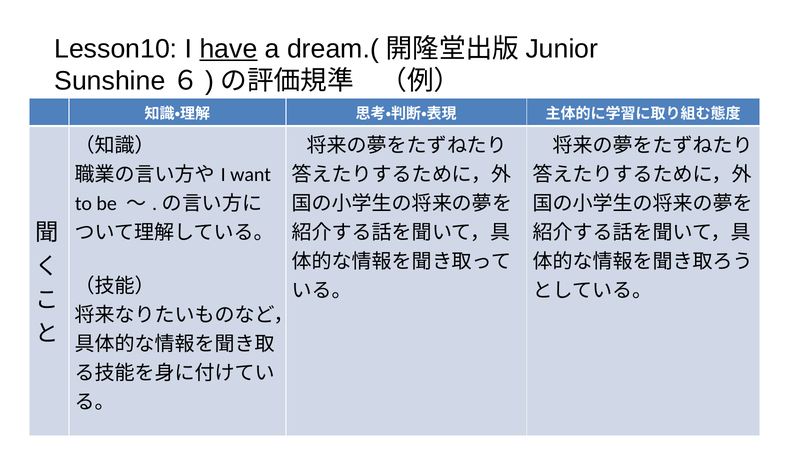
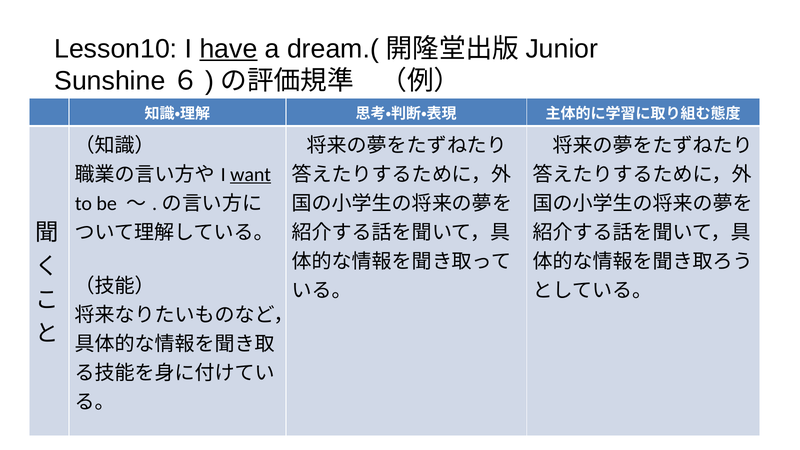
want underline: none -> present
